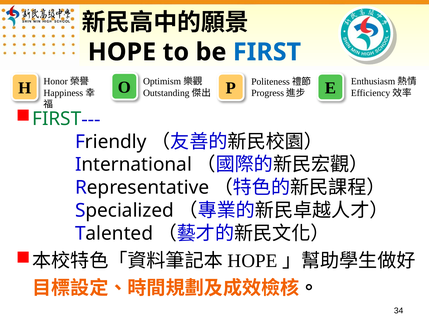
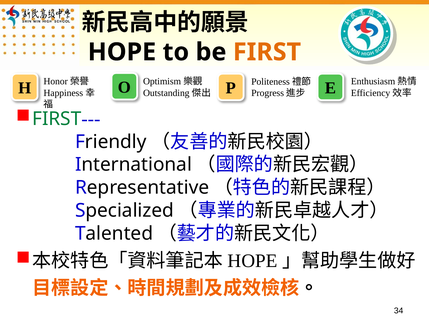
FIRST at (267, 52) colour: blue -> orange
